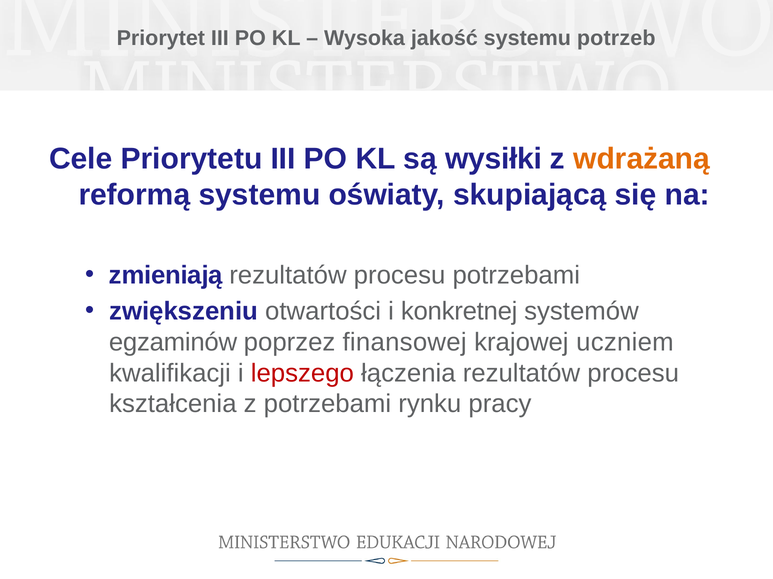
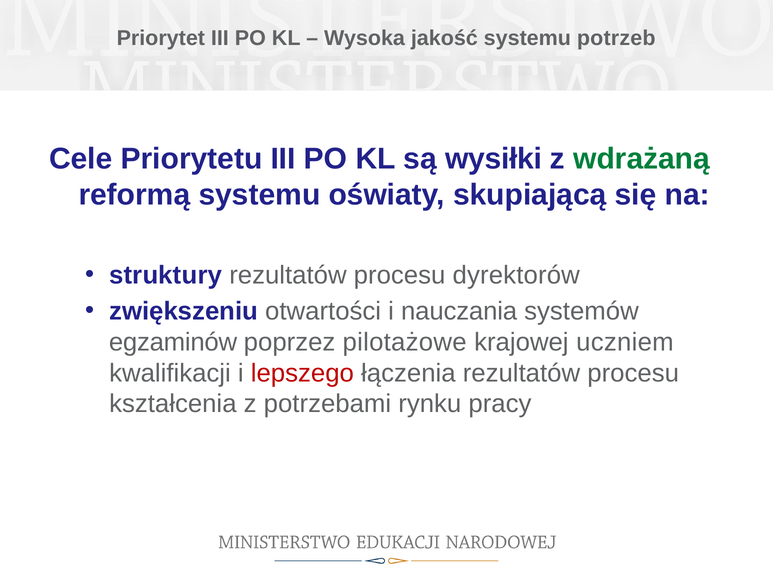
wdrażaną colour: orange -> green
zmieniają: zmieniają -> struktury
procesu potrzebami: potrzebami -> dyrektorów
konkretnej: konkretnej -> nauczania
finansowej: finansowej -> pilotażowe
